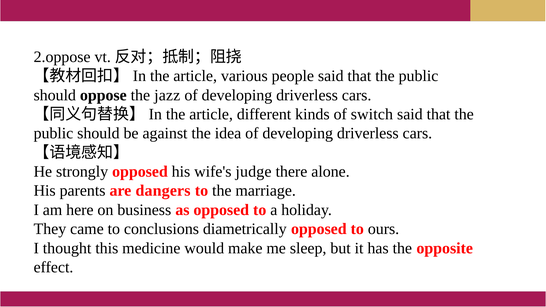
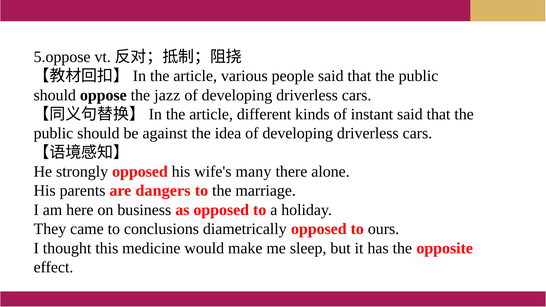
2.oppose: 2.oppose -> 5.oppose
switch: switch -> instant
judge: judge -> many
